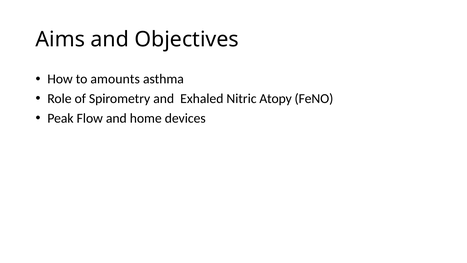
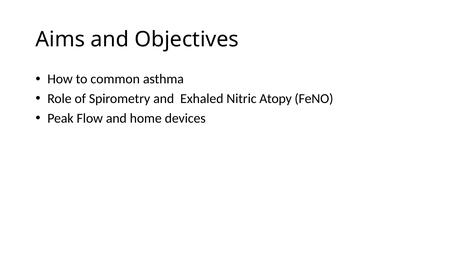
amounts: amounts -> common
